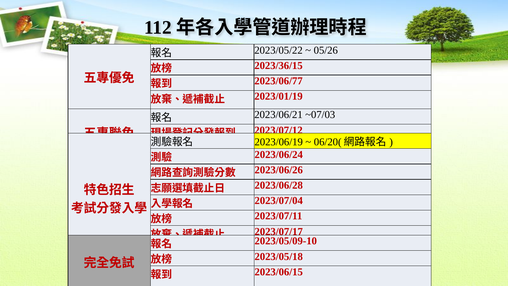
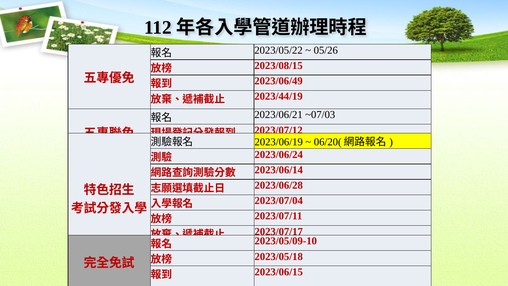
2023/36/15: 2023/36/15 -> 2023/08/15
2023/06/77: 2023/06/77 -> 2023/06/49
2023/01/19: 2023/01/19 -> 2023/44/19
2023/06/26: 2023/06/26 -> 2023/06/14
